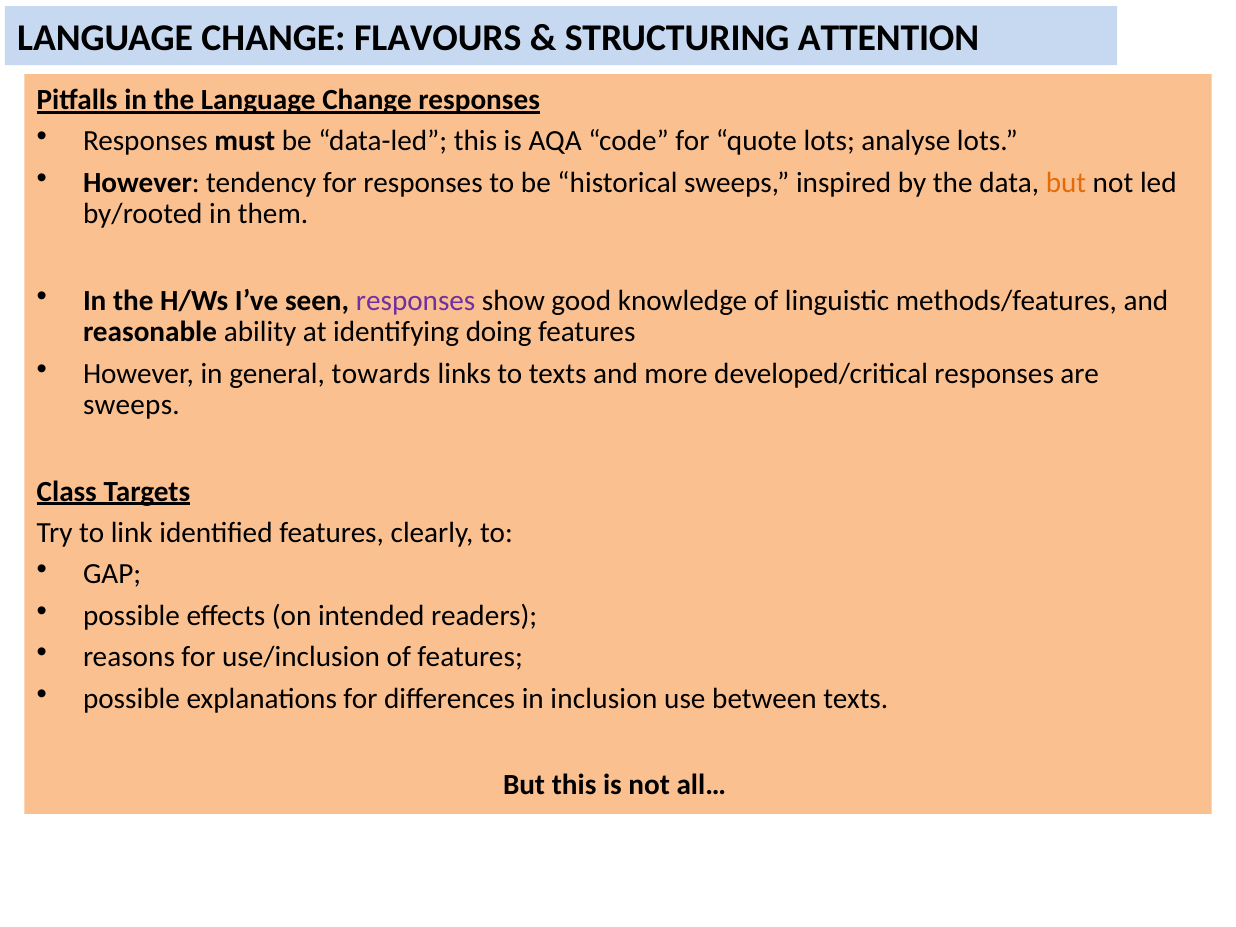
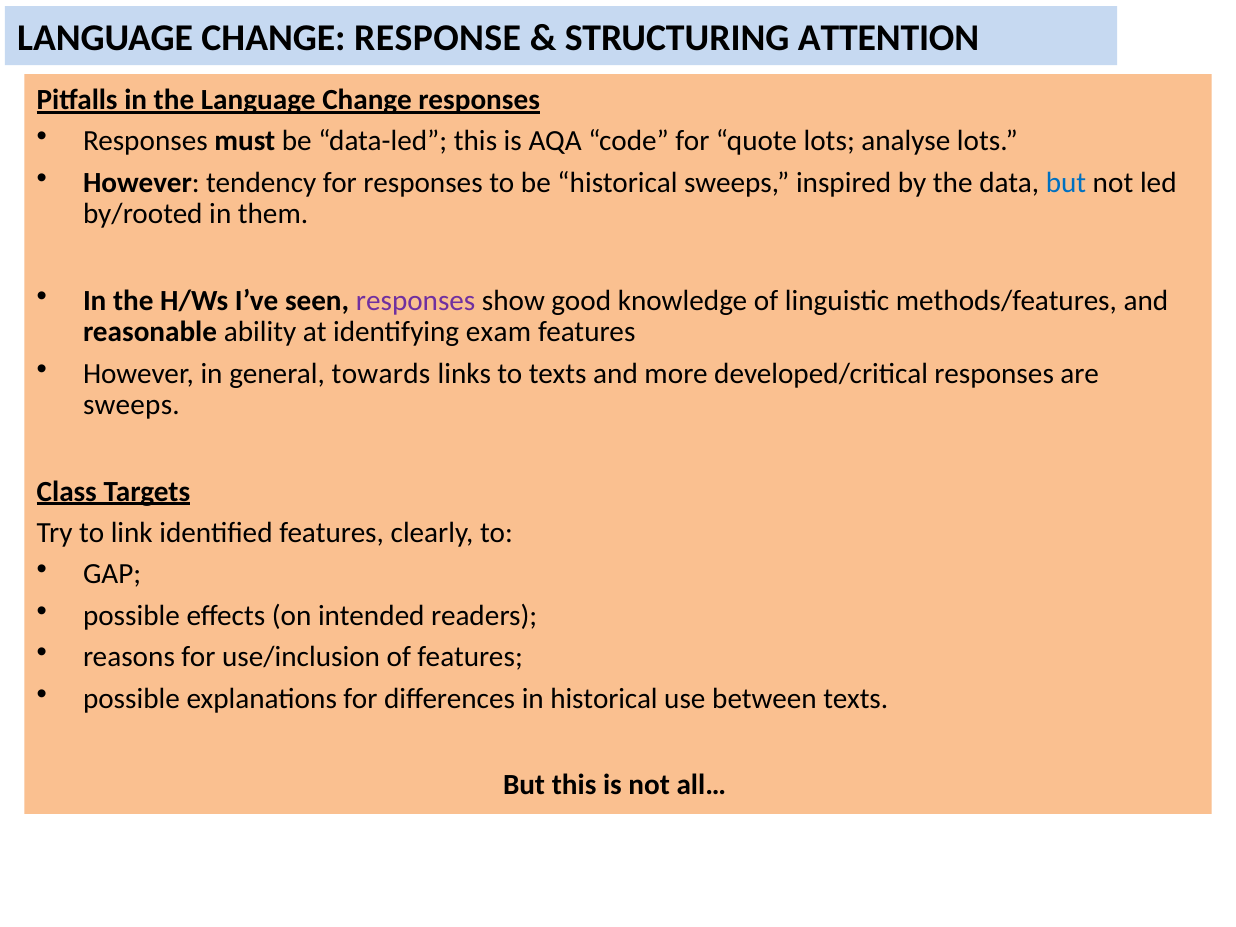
FLAVOURS: FLAVOURS -> RESPONSE
but at (1066, 183) colour: orange -> blue
doing: doing -> exam
in inclusion: inclusion -> historical
